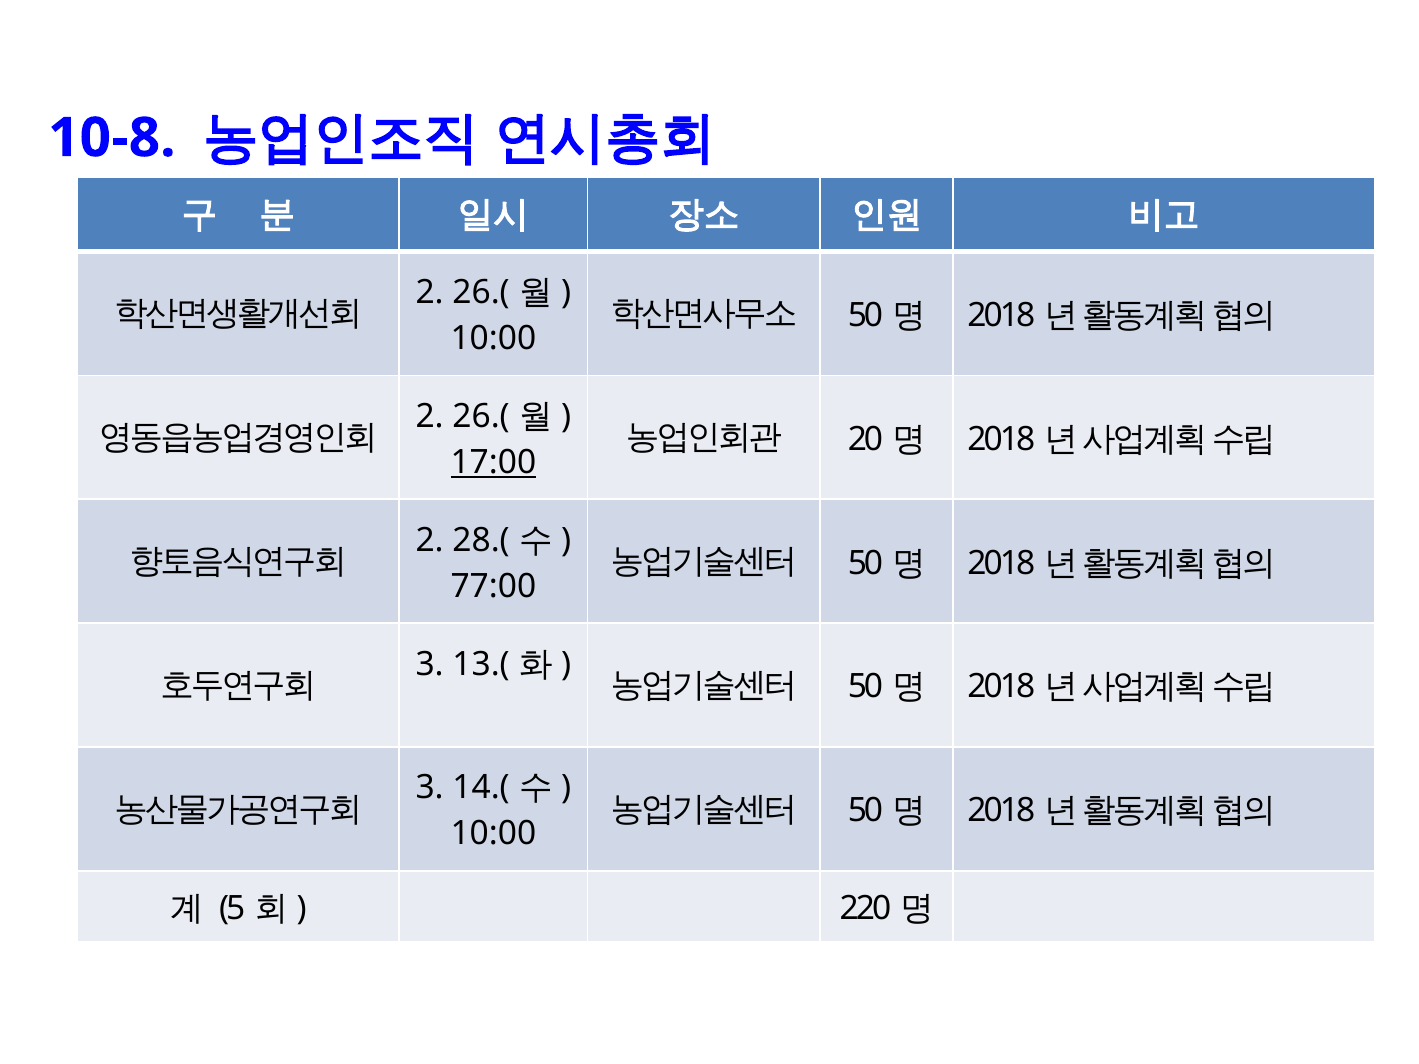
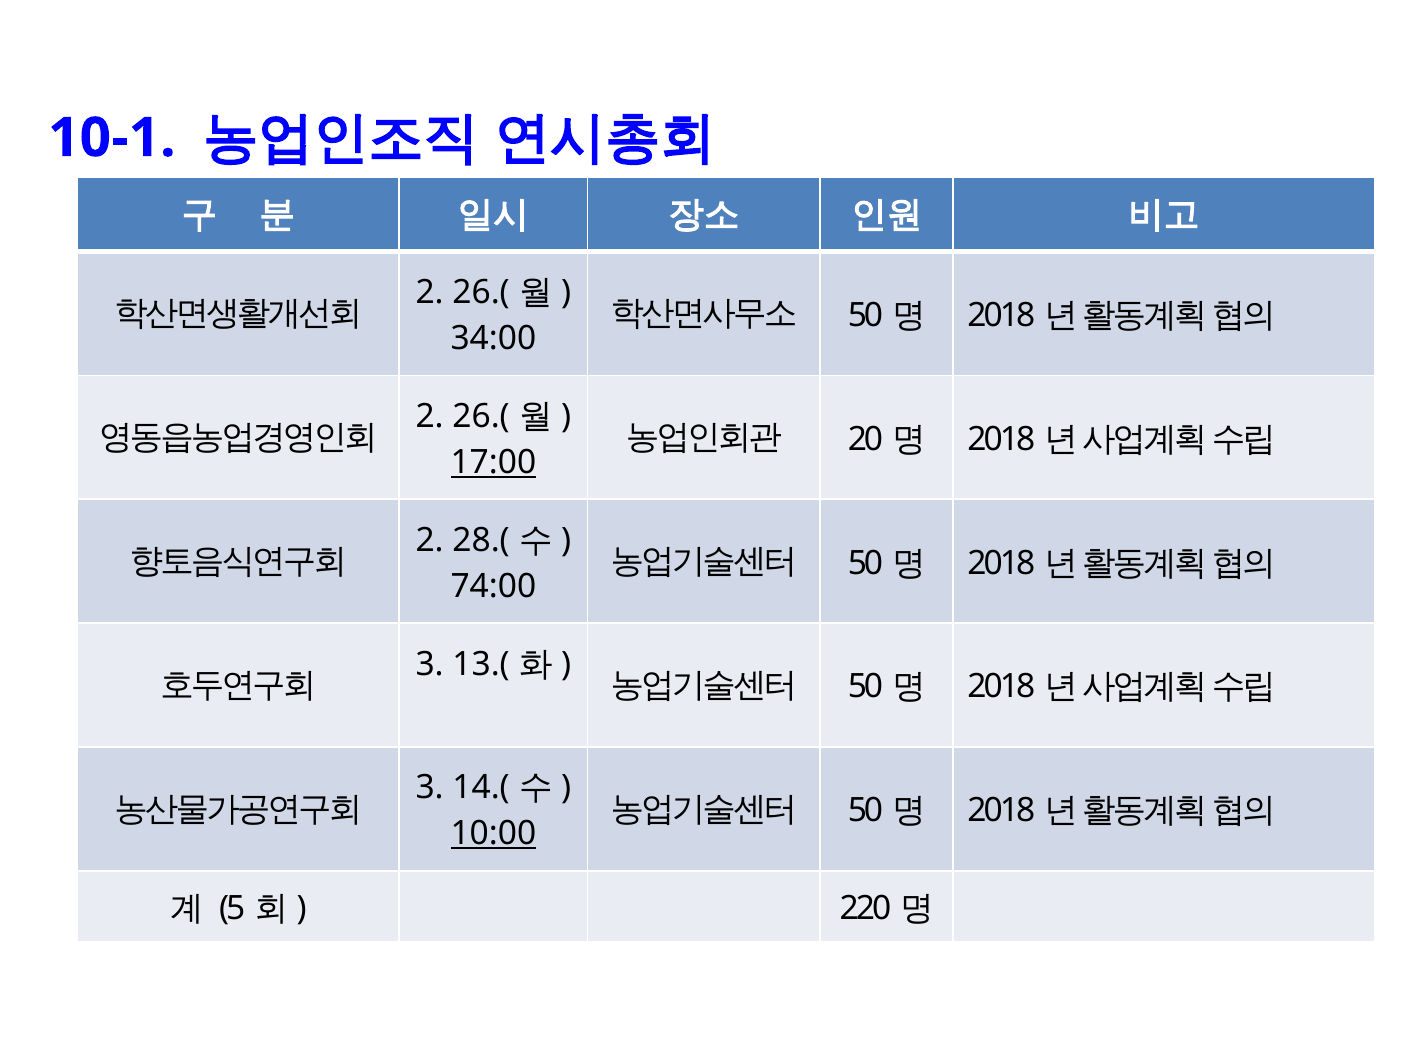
10-8: 10-8 -> 10-1
10:00 at (493, 338): 10:00 -> 34:00
77:00: 77:00 -> 74:00
10:00 at (493, 834) underline: none -> present
